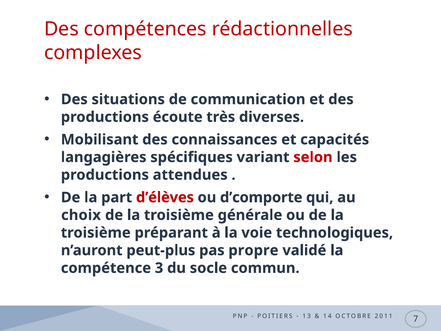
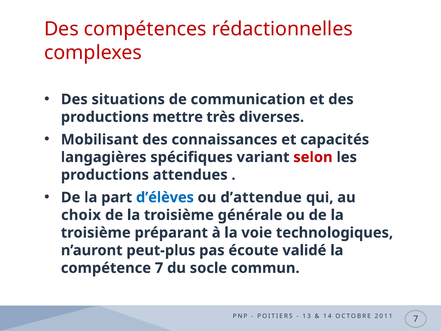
écoute: écoute -> mettre
d’élèves colour: red -> blue
d’comporte: d’comporte -> d’attendue
propre: propre -> écoute
compétence 3: 3 -> 7
